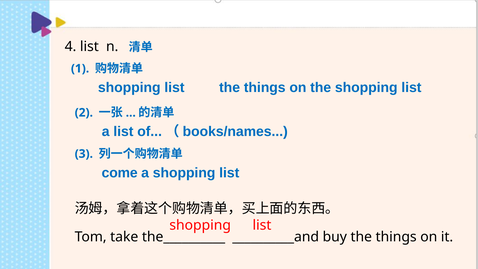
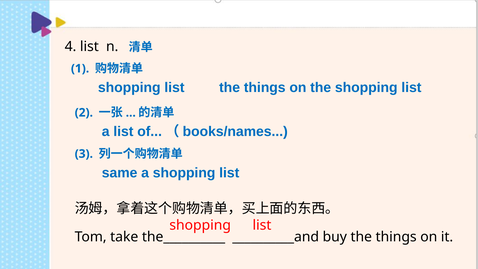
come: come -> same
